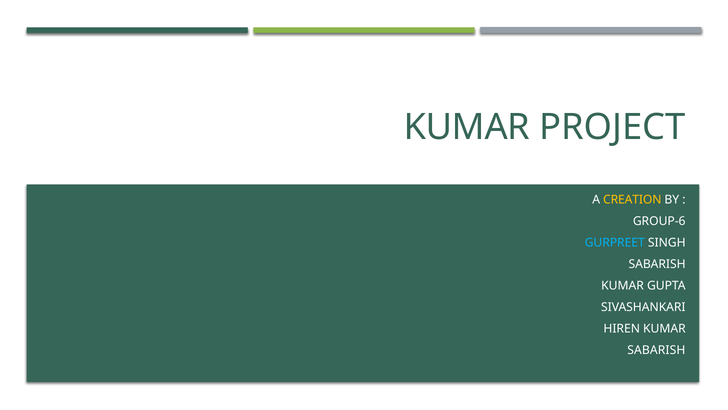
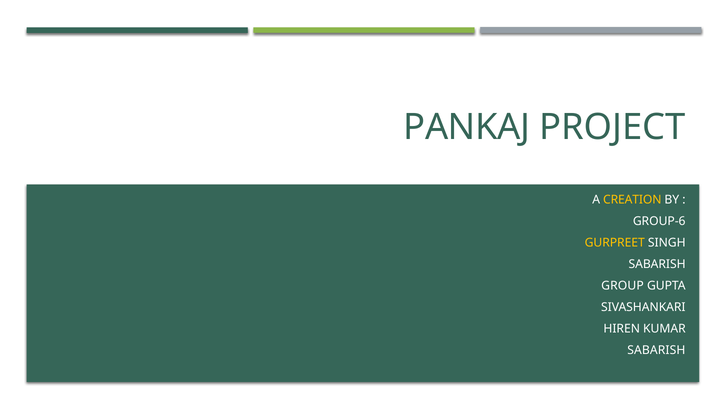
KUMAR at (467, 127): KUMAR -> PANKAJ
GURPREET colour: light blue -> yellow
KUMAR at (623, 285): KUMAR -> GROUP
